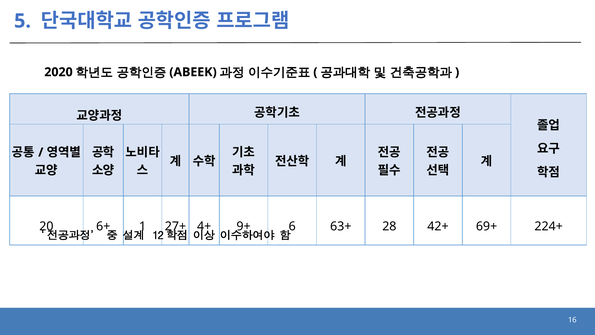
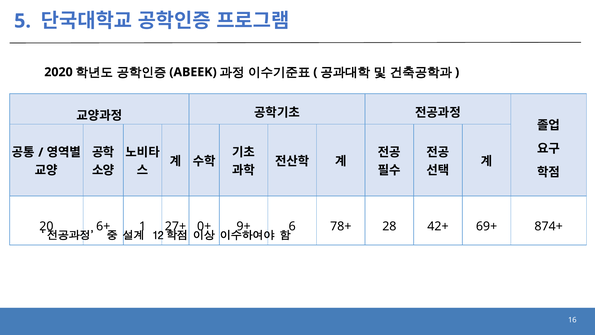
4+: 4+ -> 0+
63+: 63+ -> 78+
224+: 224+ -> 874+
